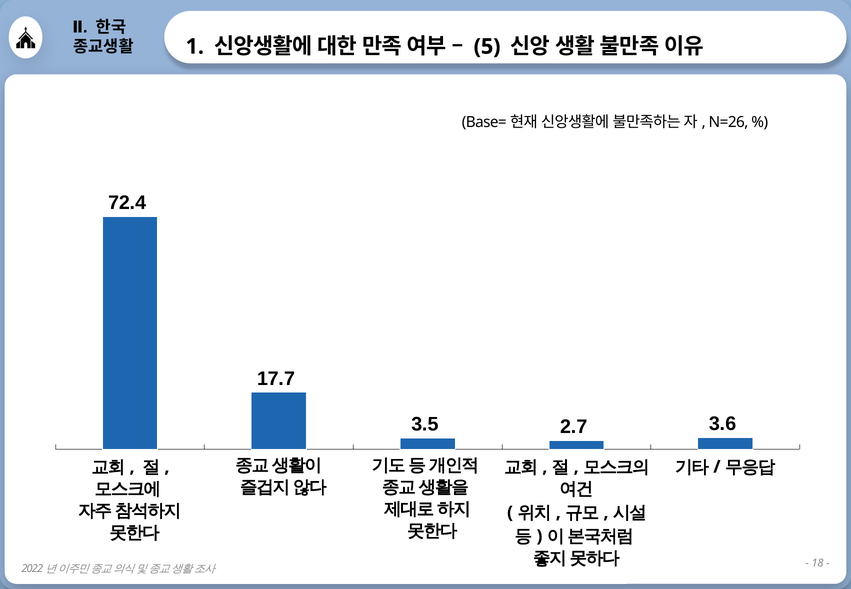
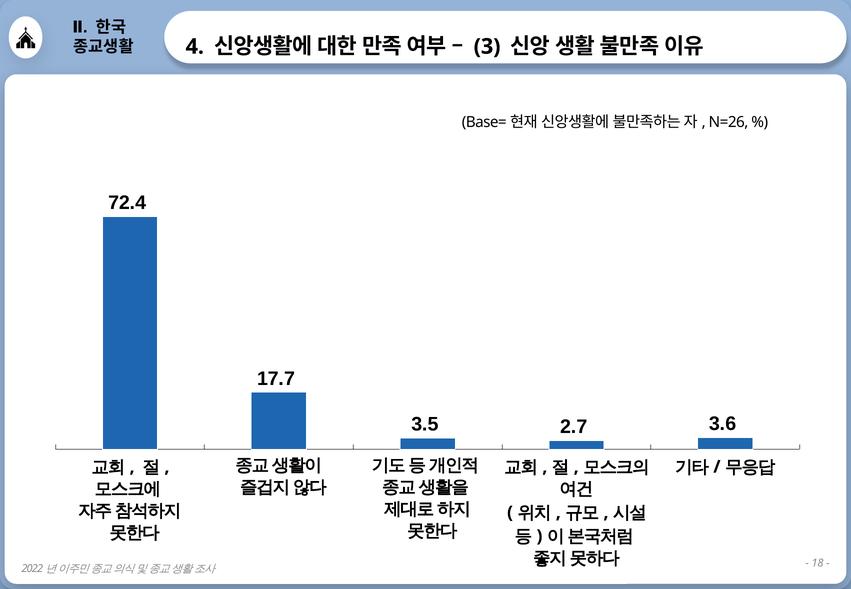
1: 1 -> 4
5: 5 -> 3
